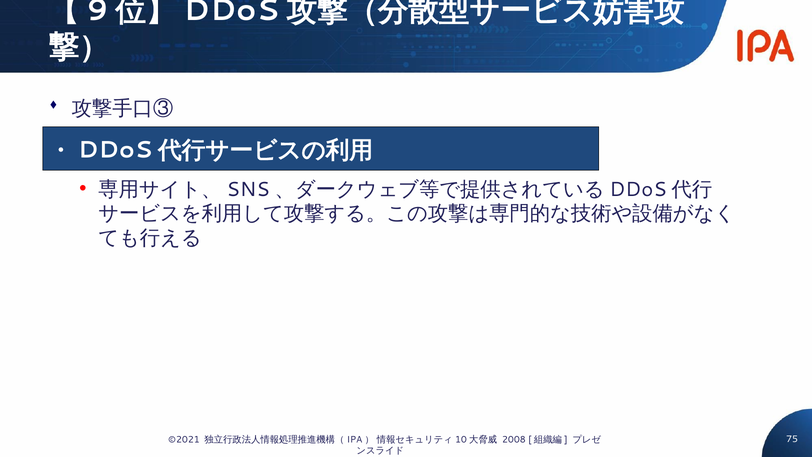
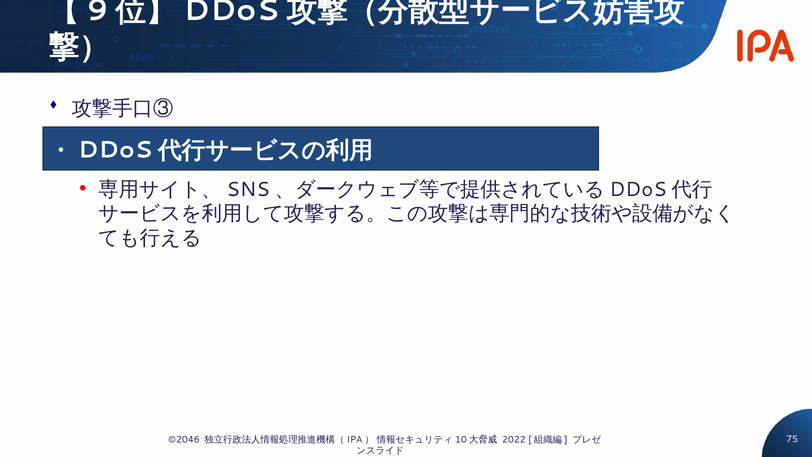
©2021: ©2021 -> ©2046
2008: 2008 -> 2022
